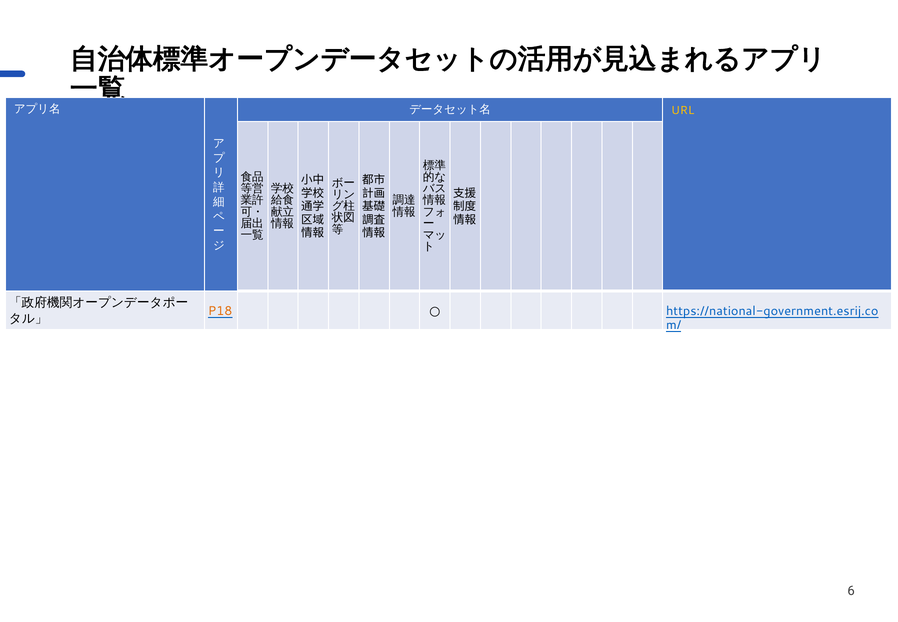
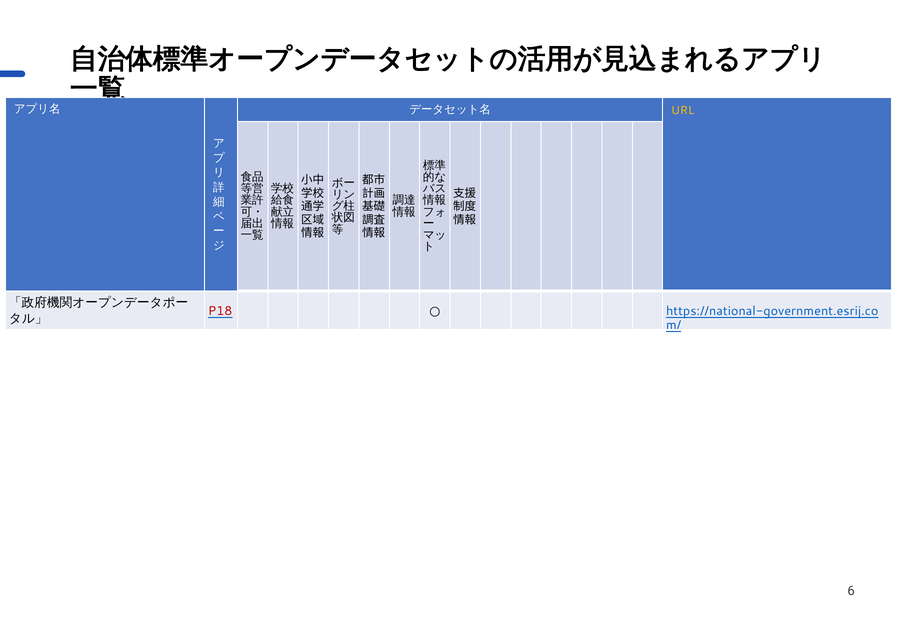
P18 colour: orange -> red
